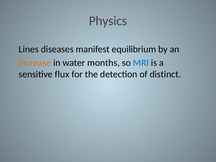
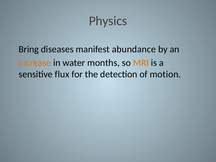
Lines: Lines -> Bring
equilibrium: equilibrium -> abundance
MRI colour: blue -> orange
distinct: distinct -> motion
